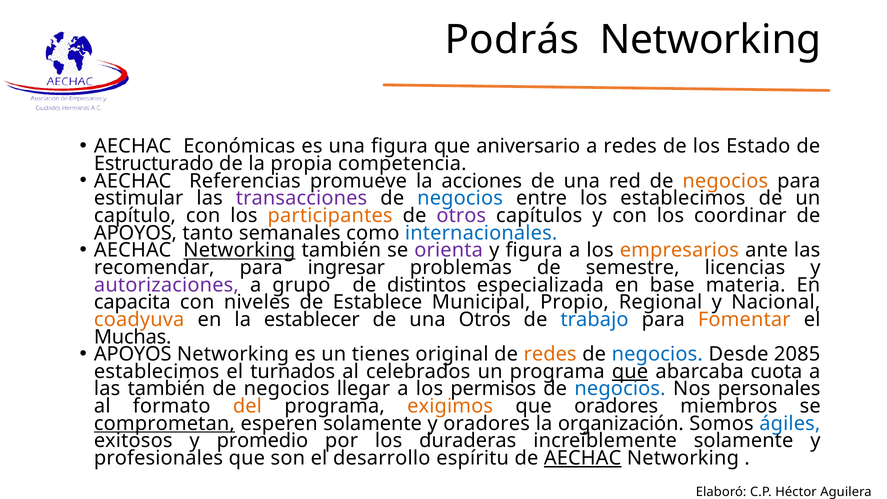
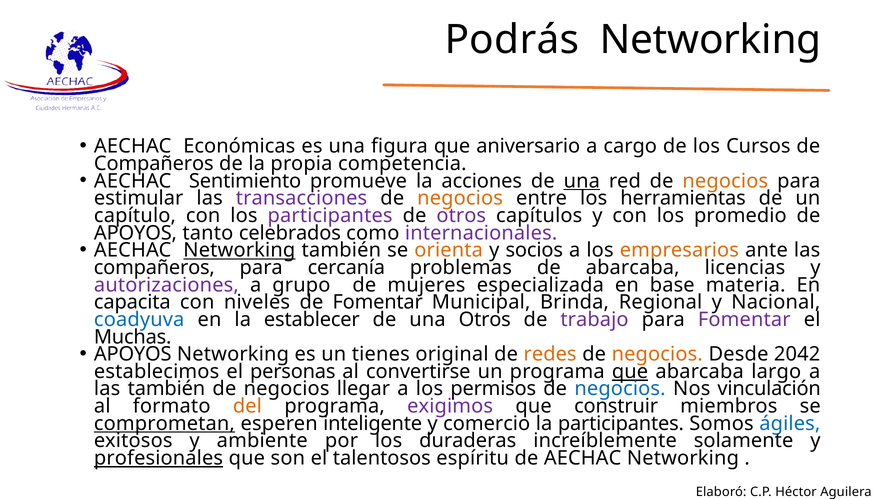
a redes: redes -> cargo
Estado: Estado -> Cursos
Estructurado at (154, 164): Estructurado -> Compañeros
Referencias: Referencias -> Sentimiento
una at (582, 181) underline: none -> present
negocios at (460, 198) colour: blue -> orange
los establecimos: establecimos -> herramientas
participantes at (330, 216) colour: orange -> purple
coordinar: coordinar -> promedio
semanales: semanales -> celebrados
internacionales colour: blue -> purple
orienta colour: purple -> orange
y figura: figura -> socios
recomendar at (154, 268): recomendar -> compañeros
ingresar: ingresar -> cercanía
de semestre: semestre -> abarcaba
distintos: distintos -> mujeres
de Establece: Establece -> Fomentar
Propio: Propio -> Brinda
coadyuva colour: orange -> blue
trabajo colour: blue -> purple
Fomentar at (744, 320) colour: orange -> purple
negocios at (657, 354) colour: blue -> orange
2085: 2085 -> 2042
turnados: turnados -> personas
celebrados: celebrados -> convertirse
cuota: cuota -> largo
personales: personales -> vinculación
exigimos colour: orange -> purple
que oradores: oradores -> construir
esperen solamente: solamente -> inteligente
y oradores: oradores -> comercio
la organización: organización -> participantes
promedio: promedio -> ambiente
profesionales underline: none -> present
desarrollo: desarrollo -> talentosos
AECHAC at (583, 458) underline: present -> none
